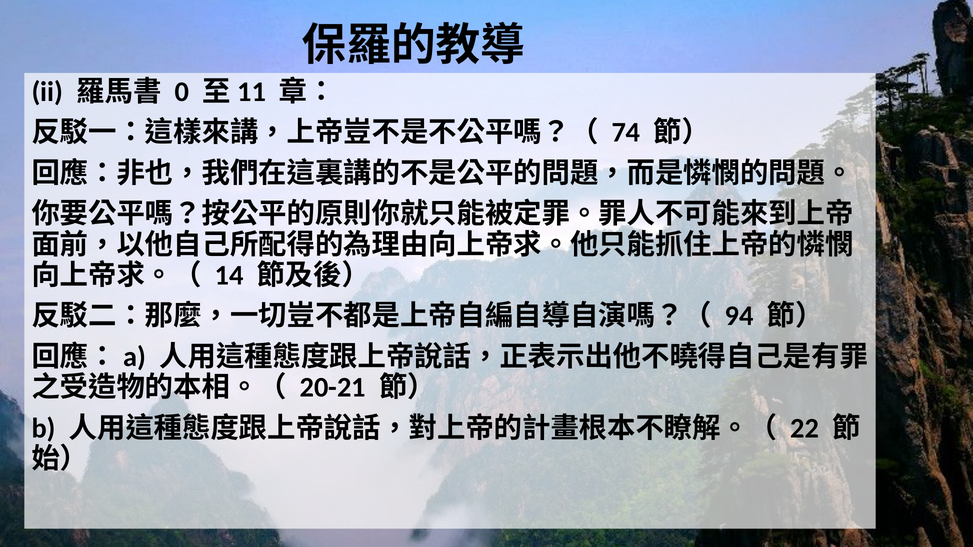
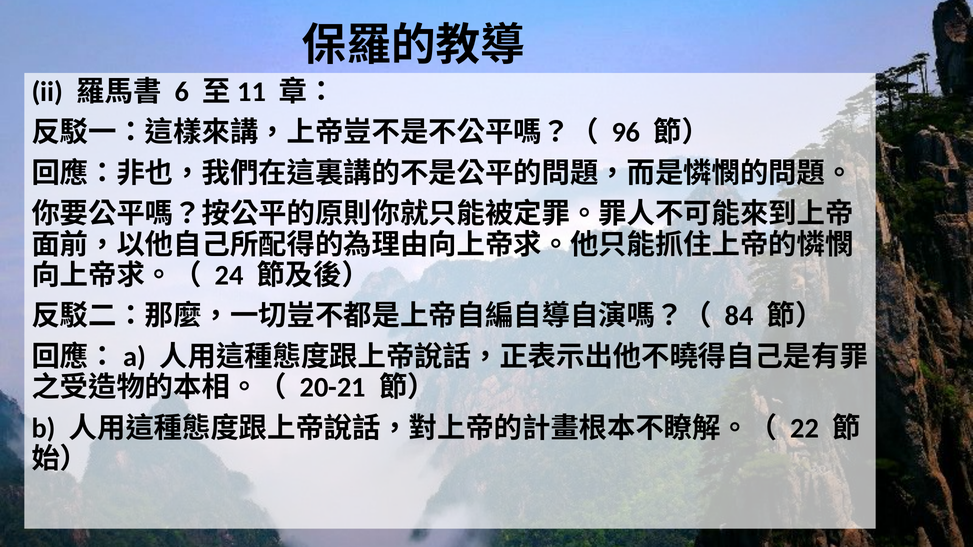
0: 0 -> 6
74: 74 -> 96
14: 14 -> 24
94: 94 -> 84
